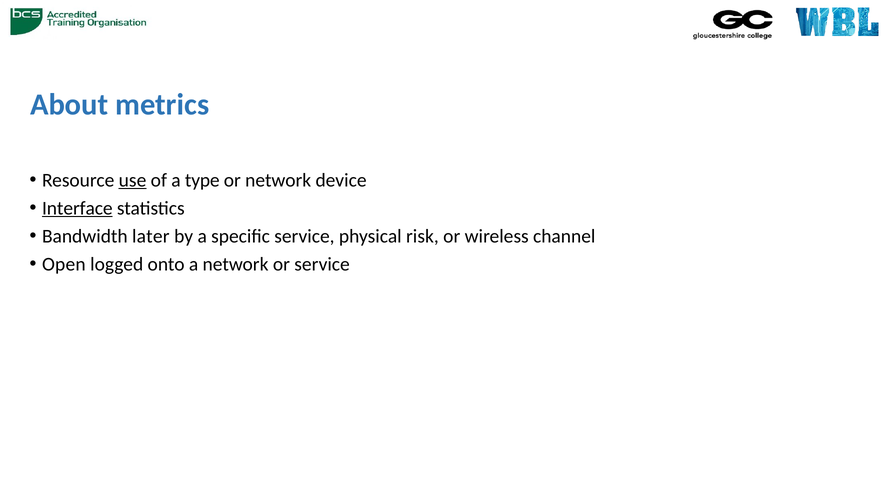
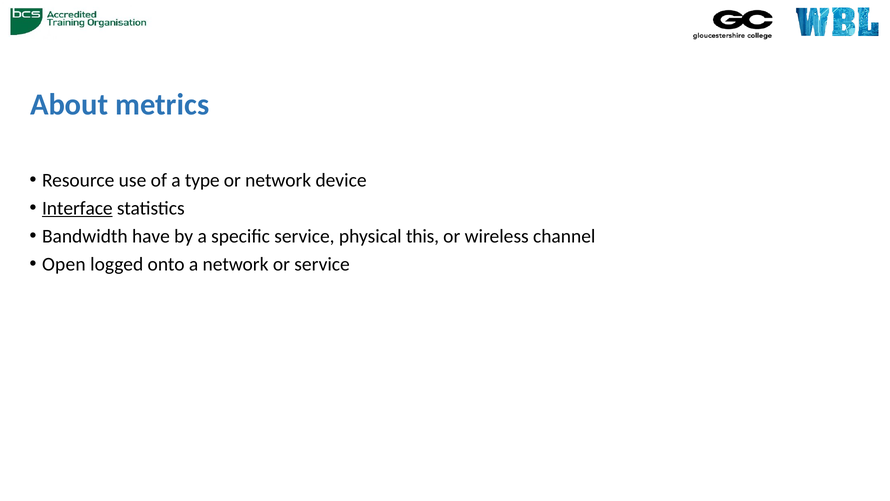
use underline: present -> none
later: later -> have
risk: risk -> this
